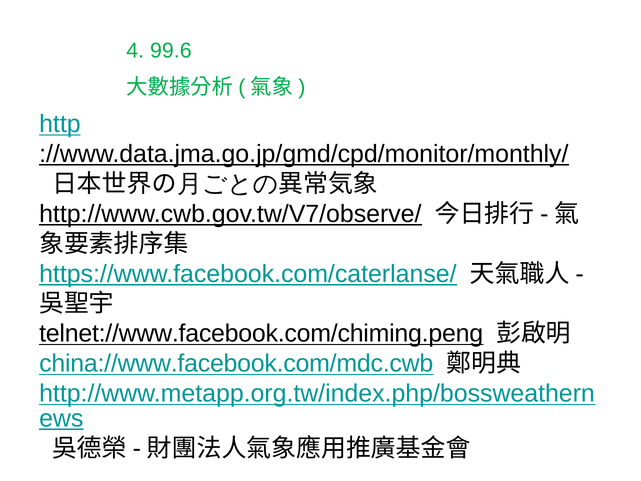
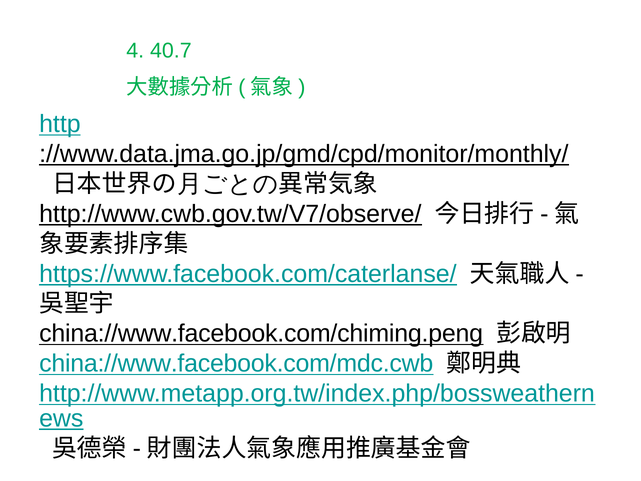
99.6: 99.6 -> 40.7
telnet://www.facebook.com/chiming.peng: telnet://www.facebook.com/chiming.peng -> china://www.facebook.com/chiming.peng
